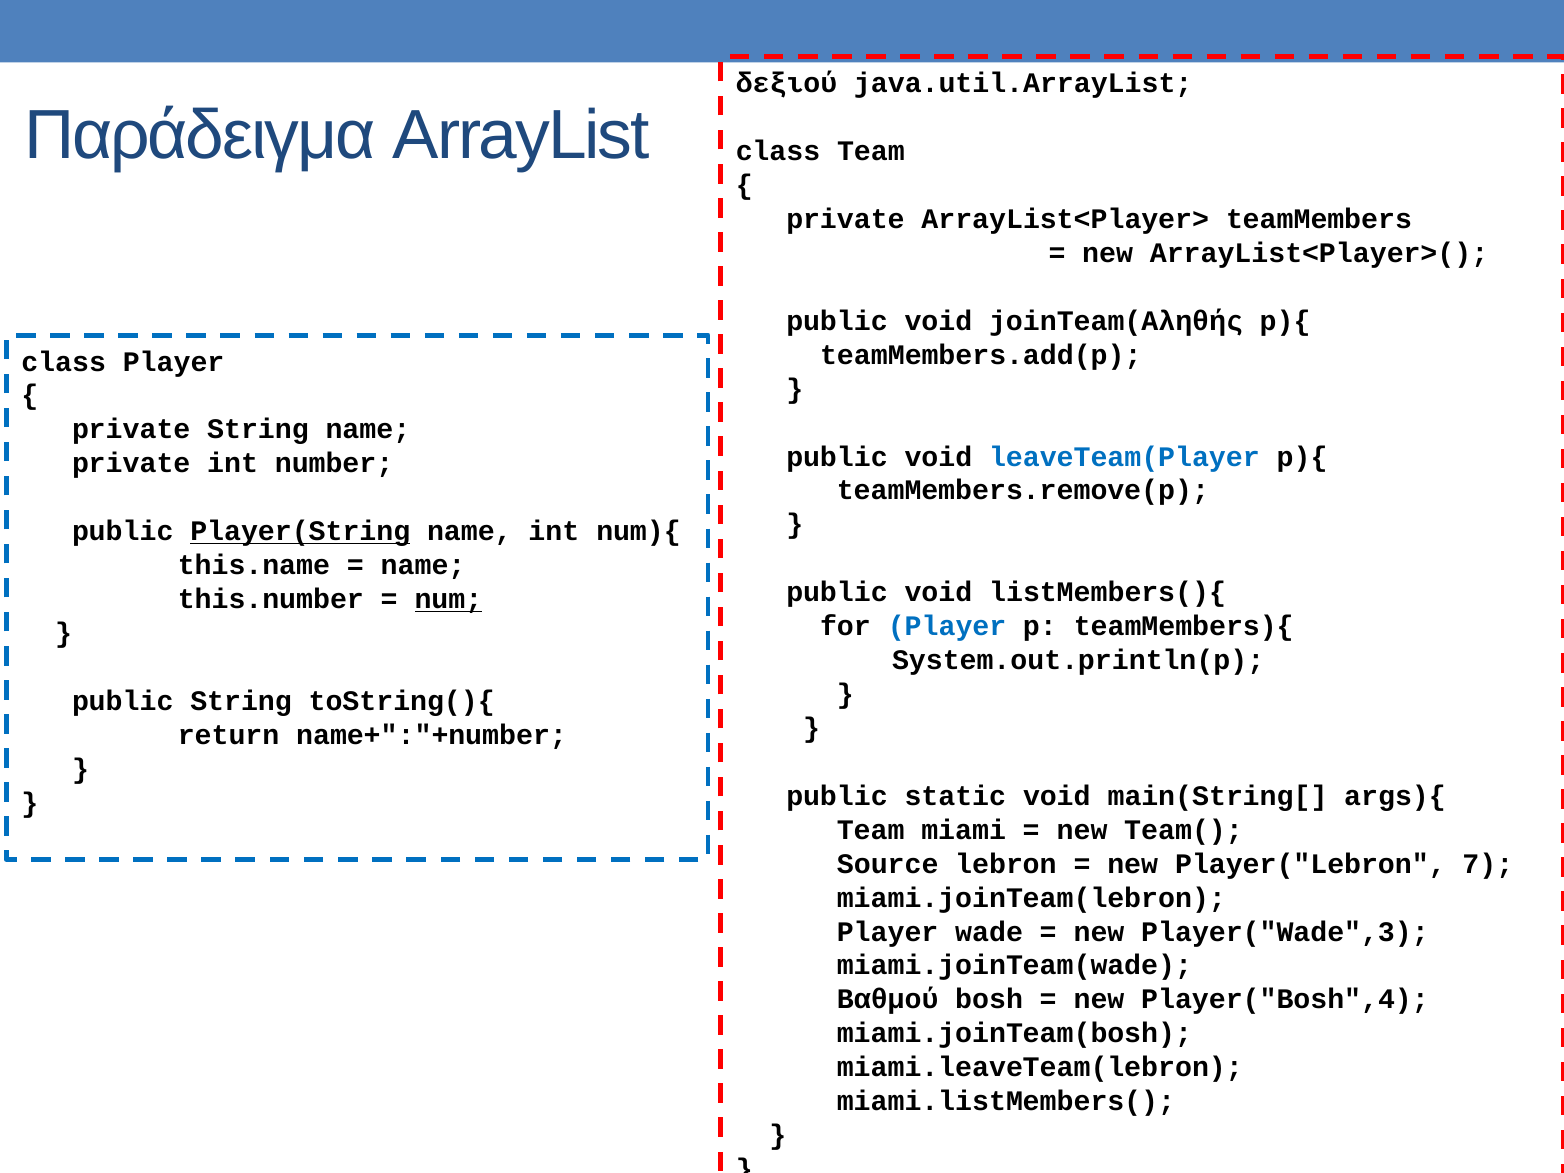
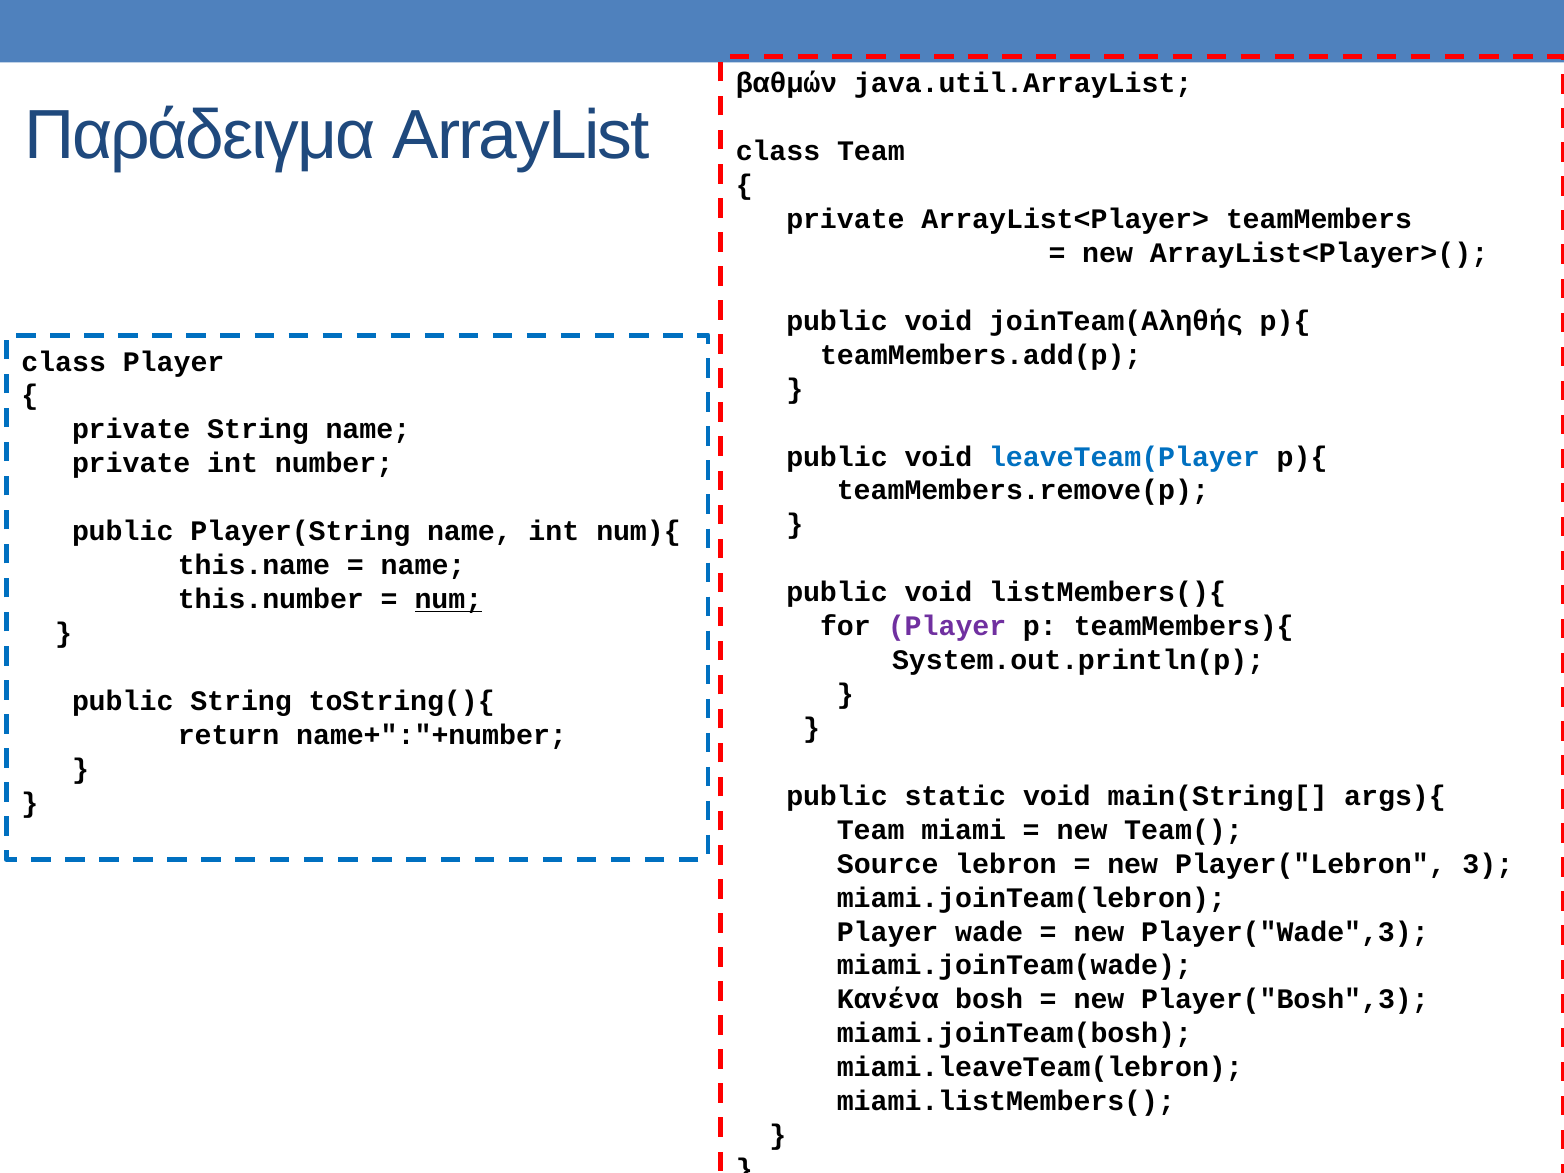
δεξιού: δεξιού -> βαθμών
Player(String underline: present -> none
Player at (947, 626) colour: blue -> purple
7: 7 -> 3
Βαθμού: Βαθμού -> Κανένα
Player("Bosh",4: Player("Bosh",4 -> Player("Bosh",3
